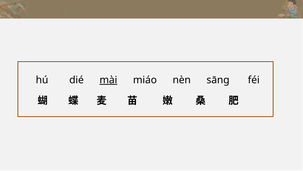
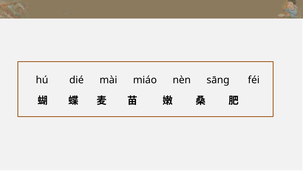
mài underline: present -> none
